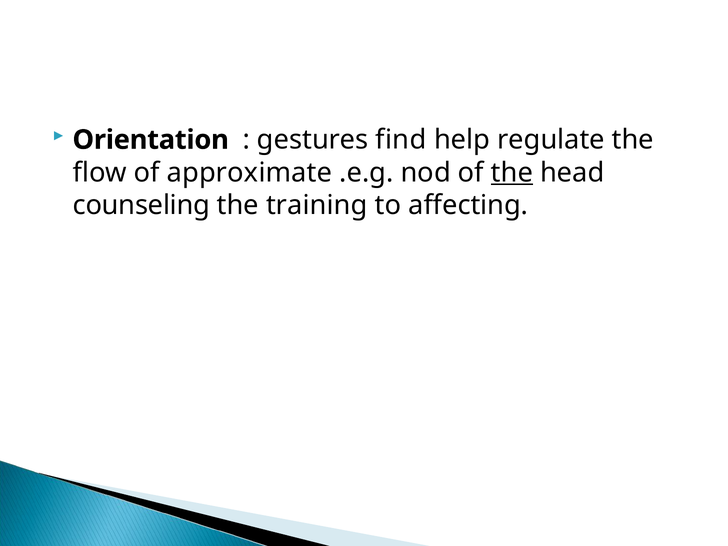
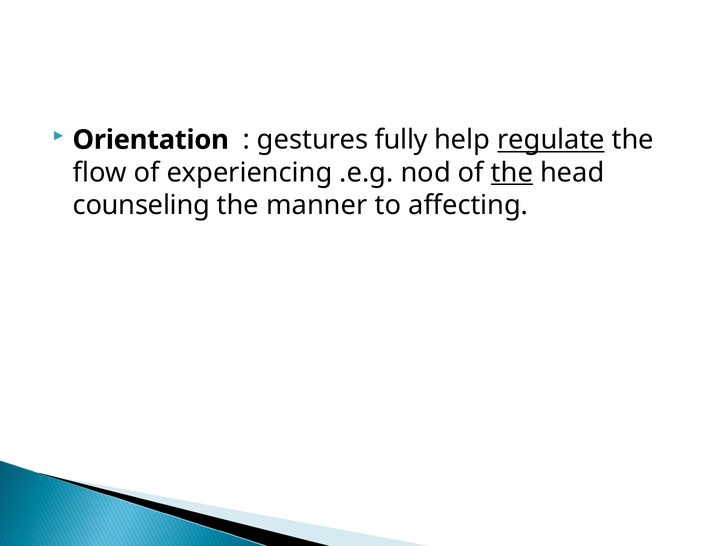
find: find -> fully
regulate underline: none -> present
approximate: approximate -> experiencing
training: training -> manner
